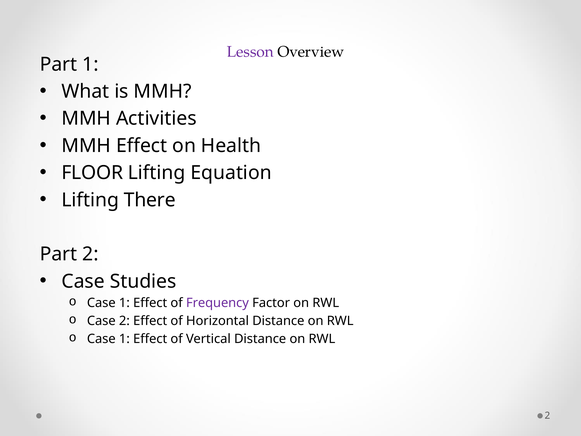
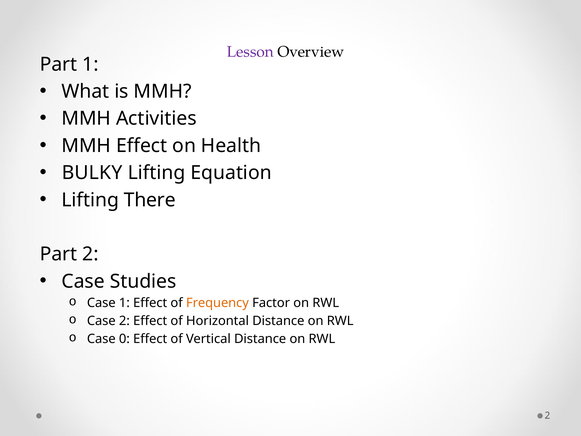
FLOOR: FLOOR -> BULKY
Frequency colour: purple -> orange
1 at (124, 339): 1 -> 0
